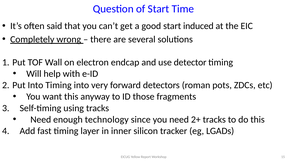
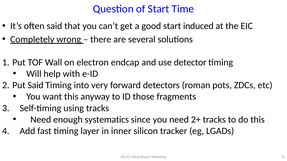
Put Into: Into -> Said
technology: technology -> systematics
